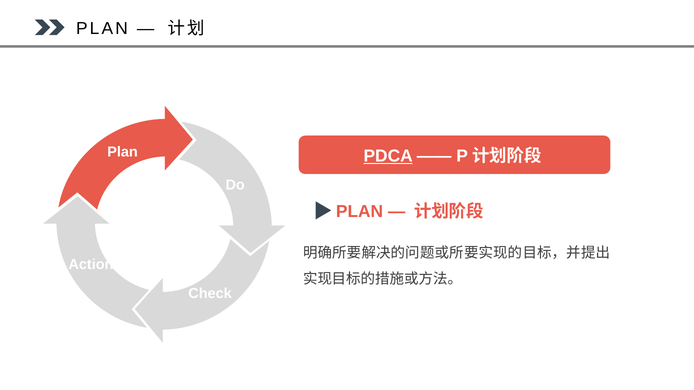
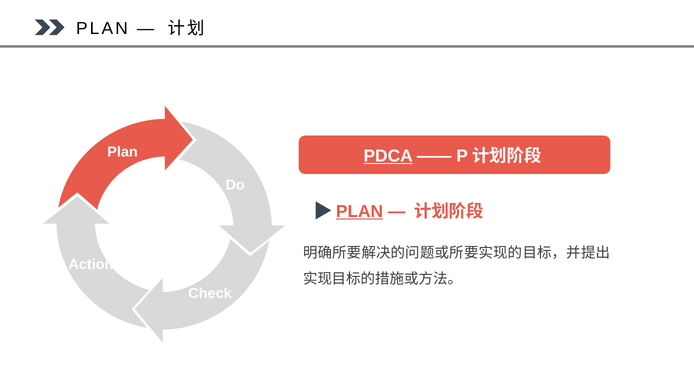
PLAN at (360, 212) underline: none -> present
